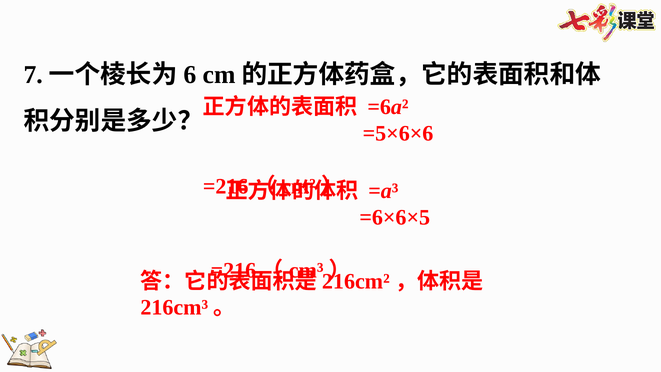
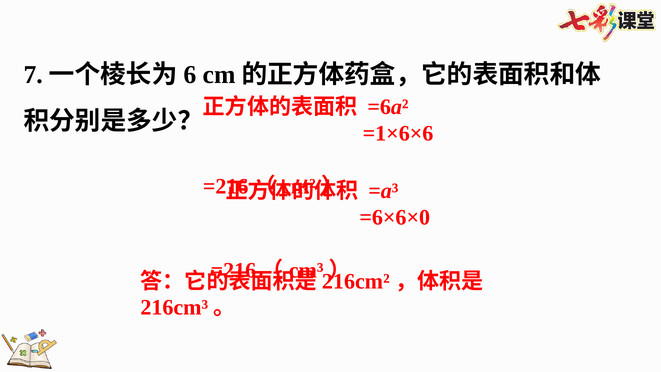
=5×6×6: =5×6×6 -> =1×6×6
=6×6×5: =6×6×5 -> =6×6×0
